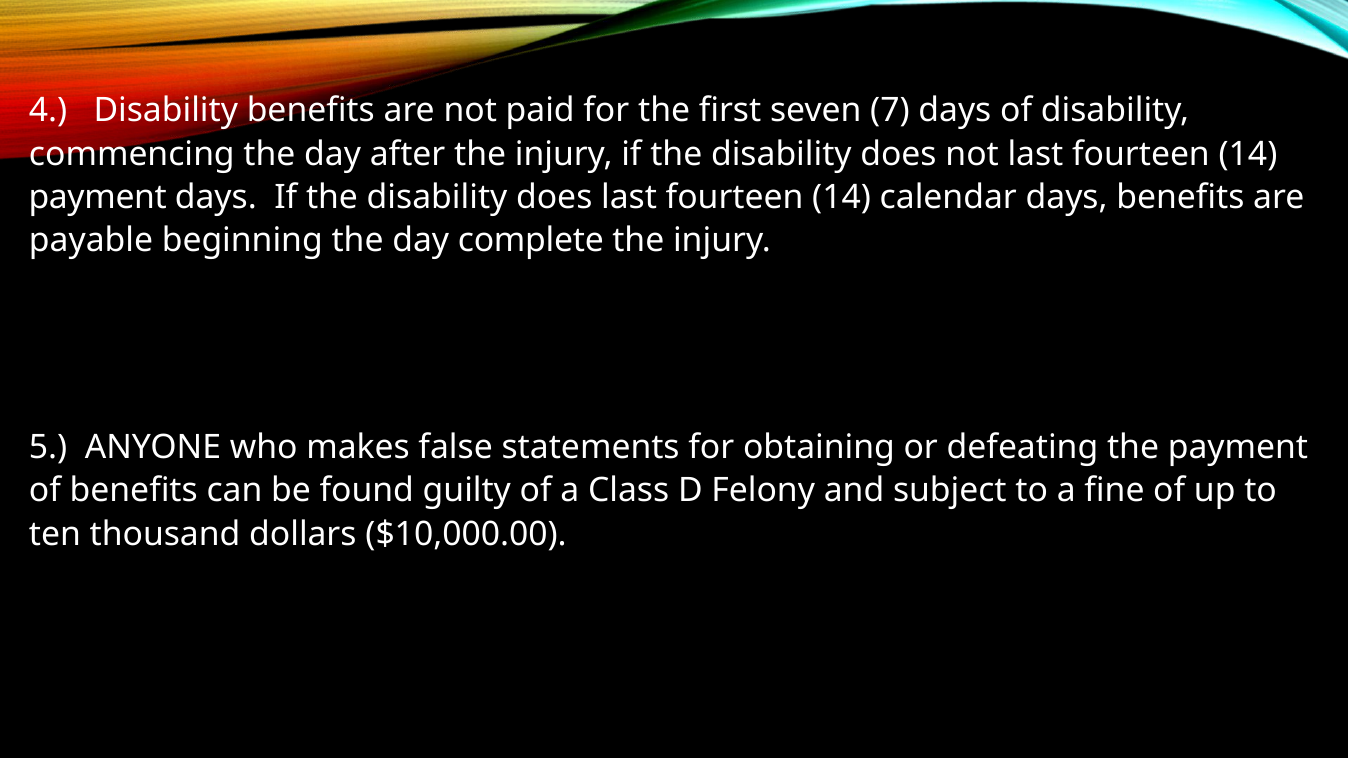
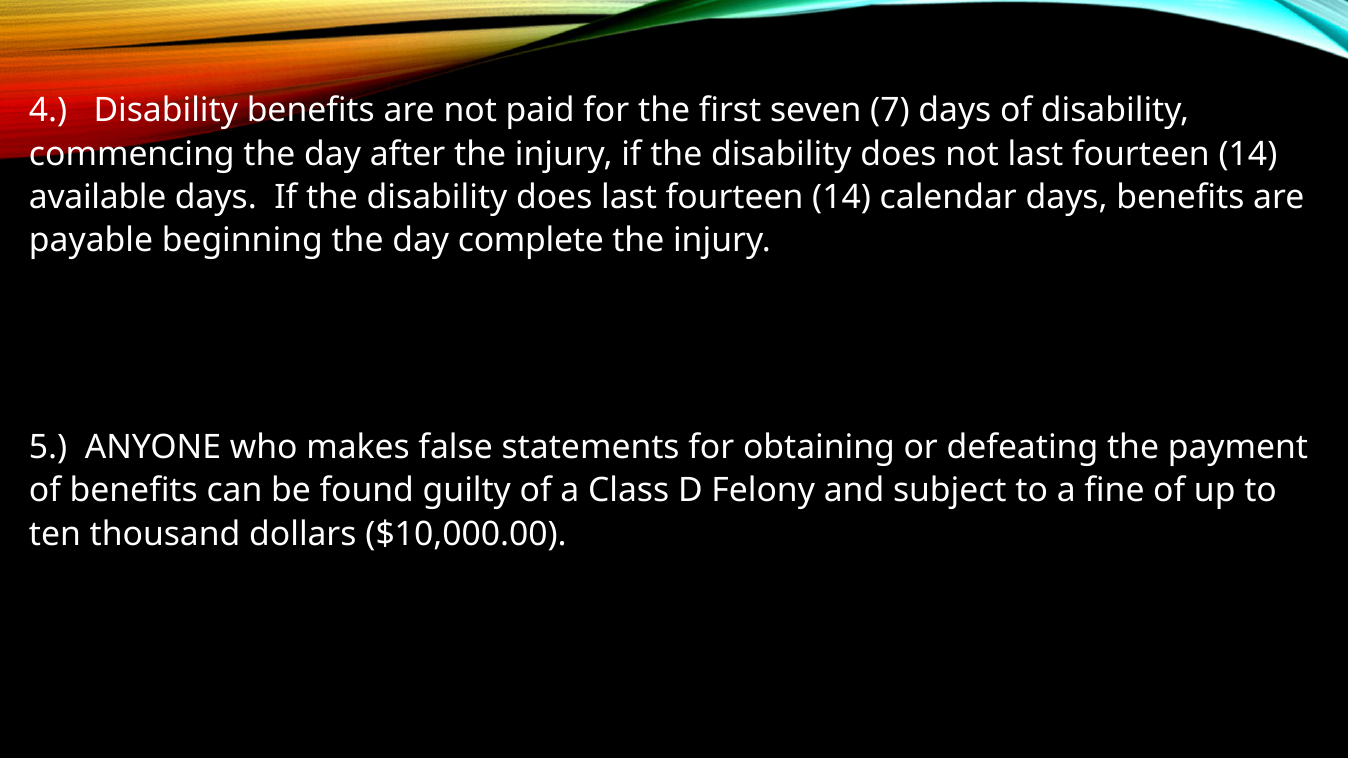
payment at (98, 197): payment -> available
